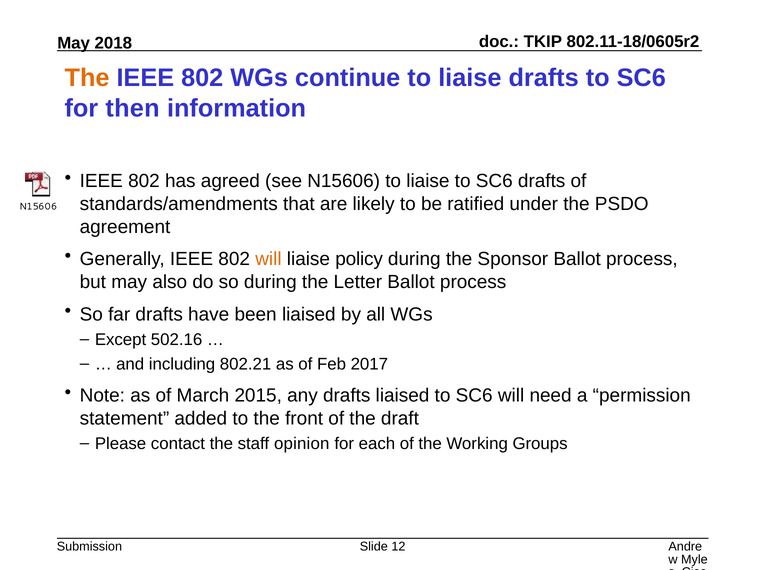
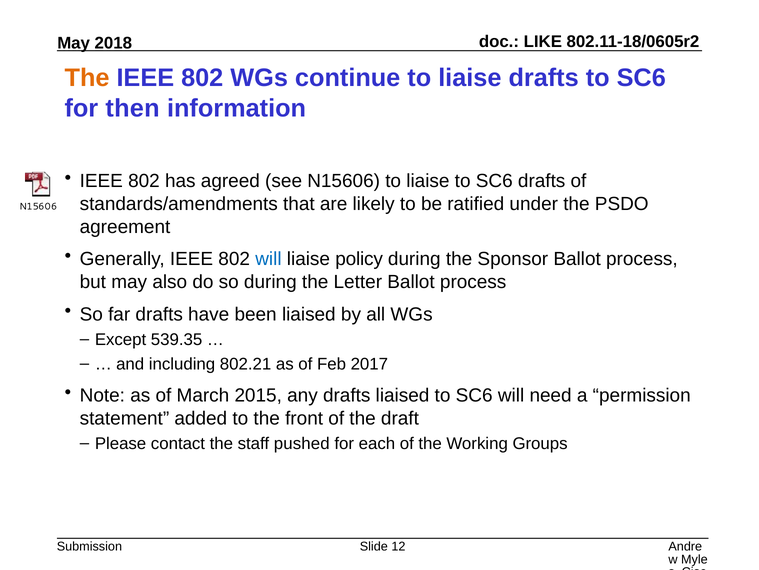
TKIP: TKIP -> LIKE
will at (268, 259) colour: orange -> blue
502.16: 502.16 -> 539.35
opinion: opinion -> pushed
